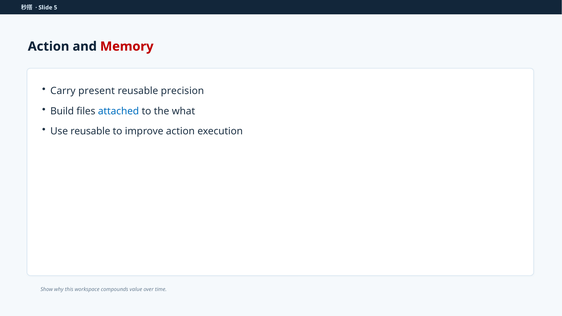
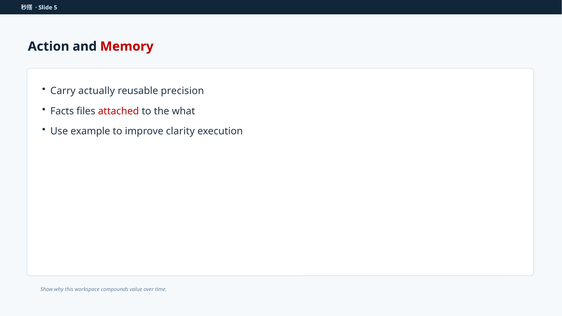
present: present -> actually
Build: Build -> Facts
attached colour: blue -> red
Use reusable: reusable -> example
improve action: action -> clarity
